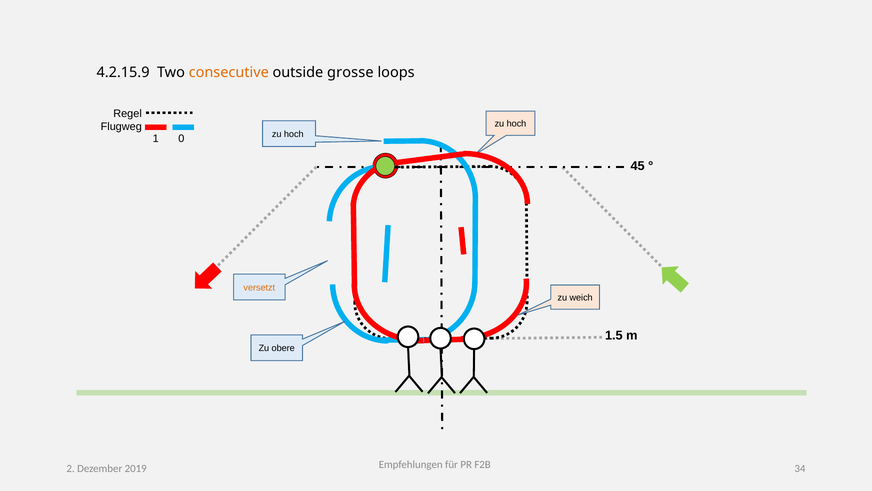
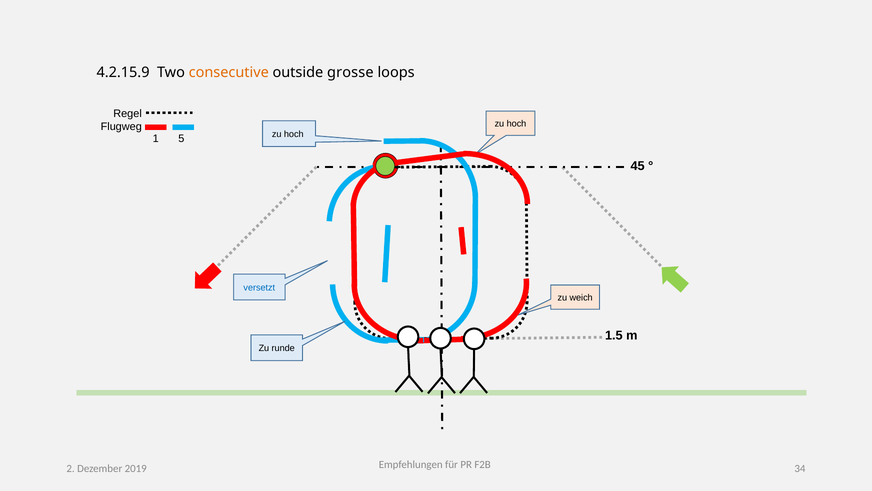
0: 0 -> 5
versetzt colour: orange -> blue
obere: obere -> runde
